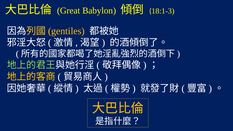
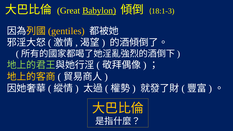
Babylon underline: none -> present
